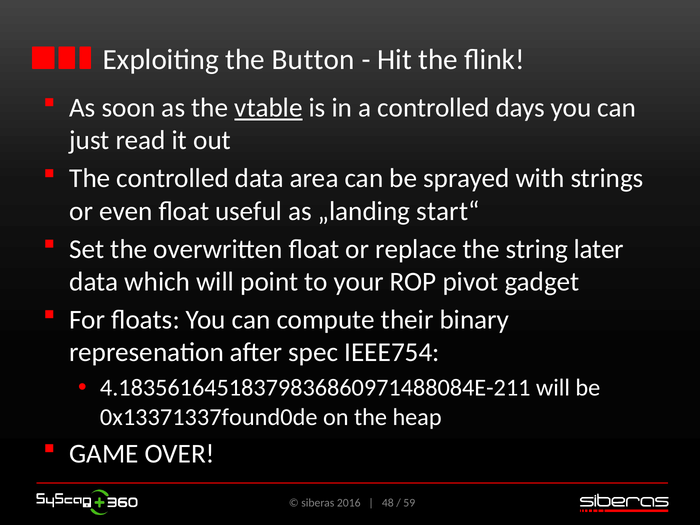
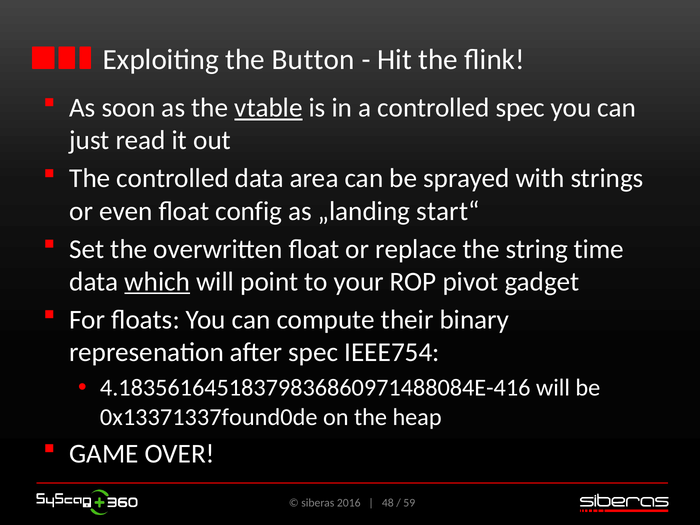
controlled days: days -> spec
useful: useful -> config
later: later -> time
which underline: none -> present
4.18356164518379836860971488084E-211: 4.18356164518379836860971488084E-211 -> 4.18356164518379836860971488084E-416
